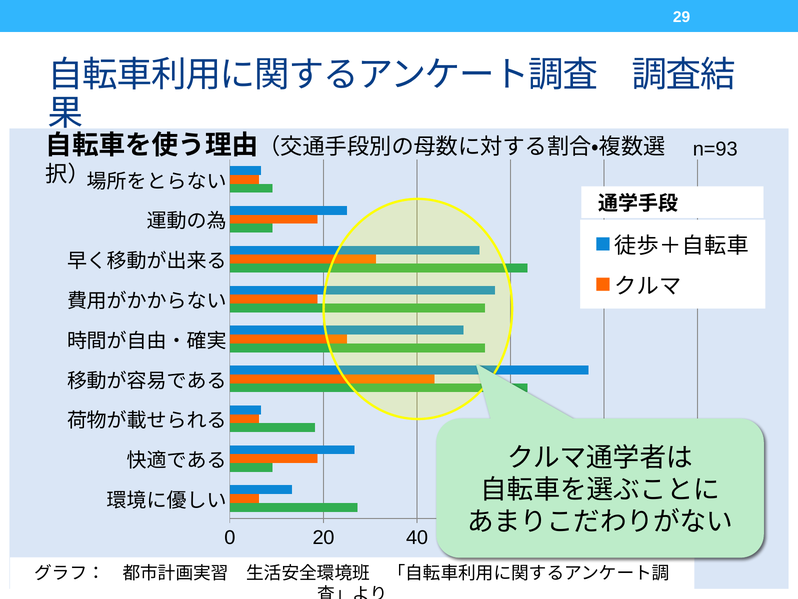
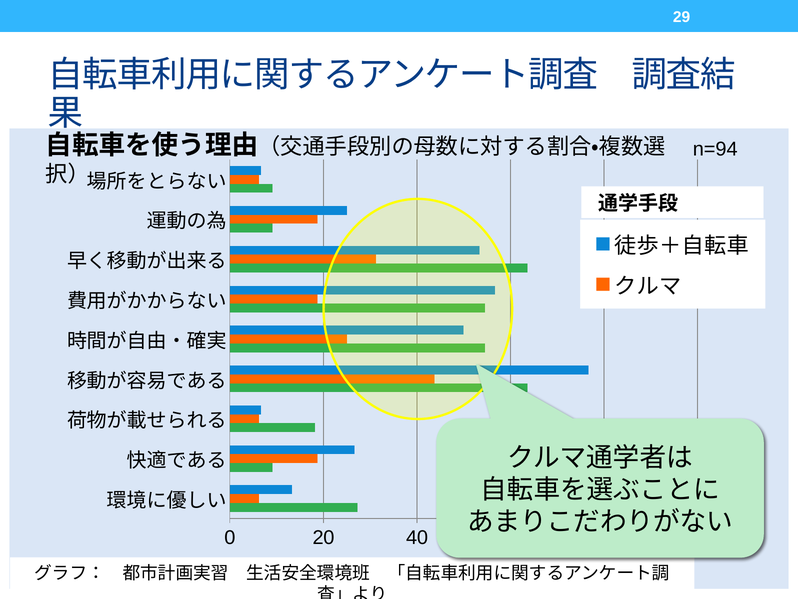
n=93: n=93 -> n=94
